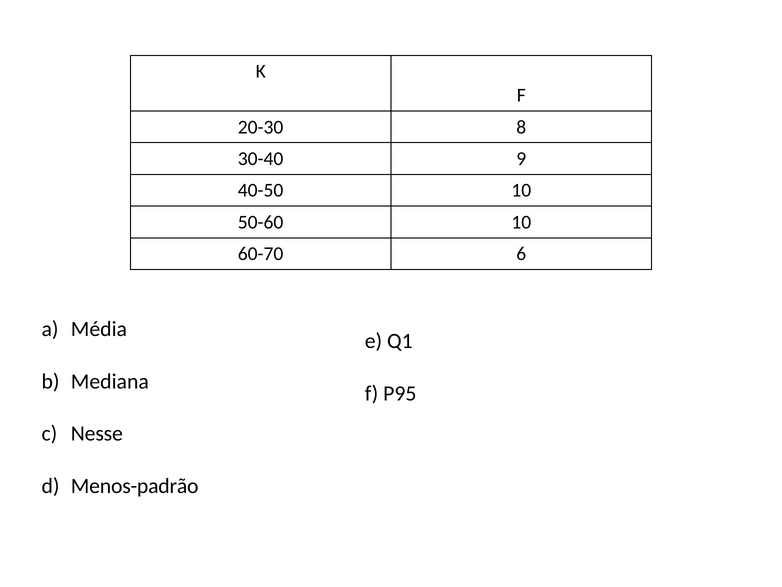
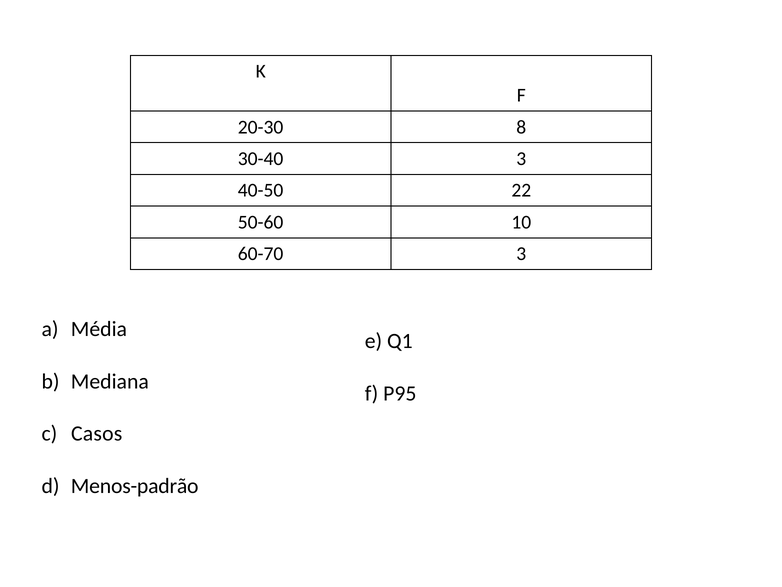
30-40 9: 9 -> 3
40-50 10: 10 -> 22
60-70 6: 6 -> 3
Nesse: Nesse -> Casos
